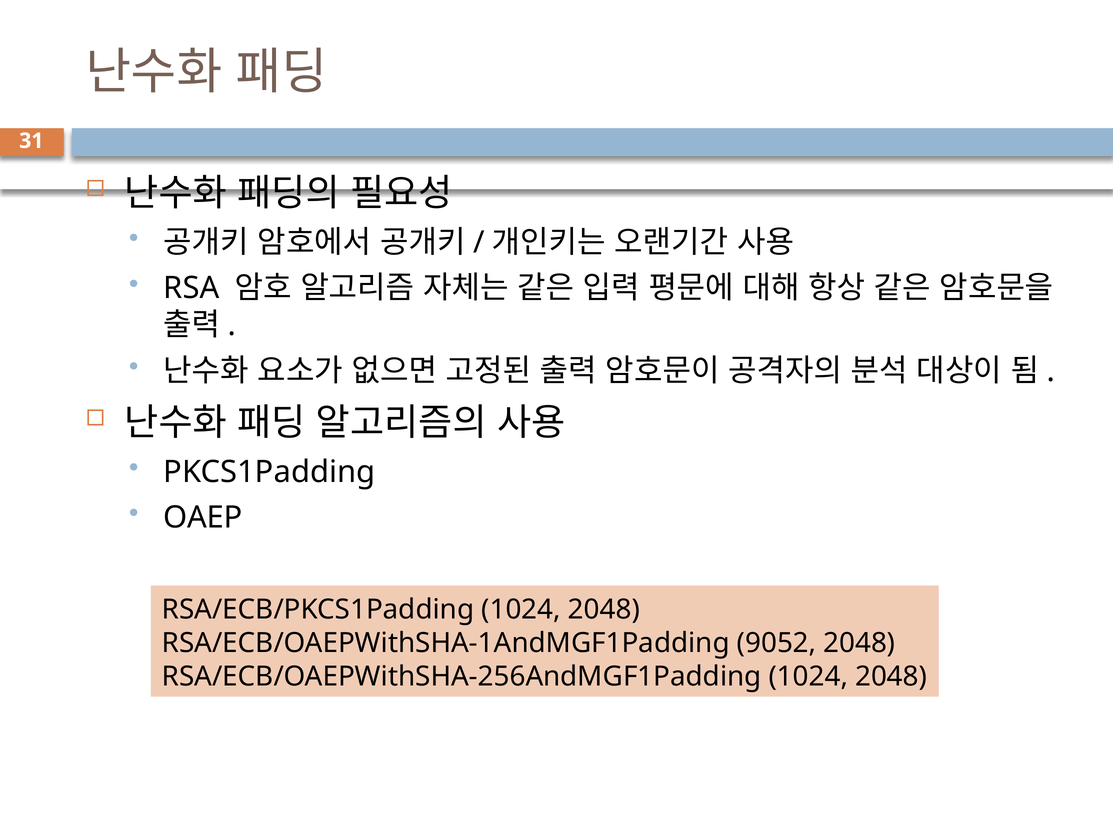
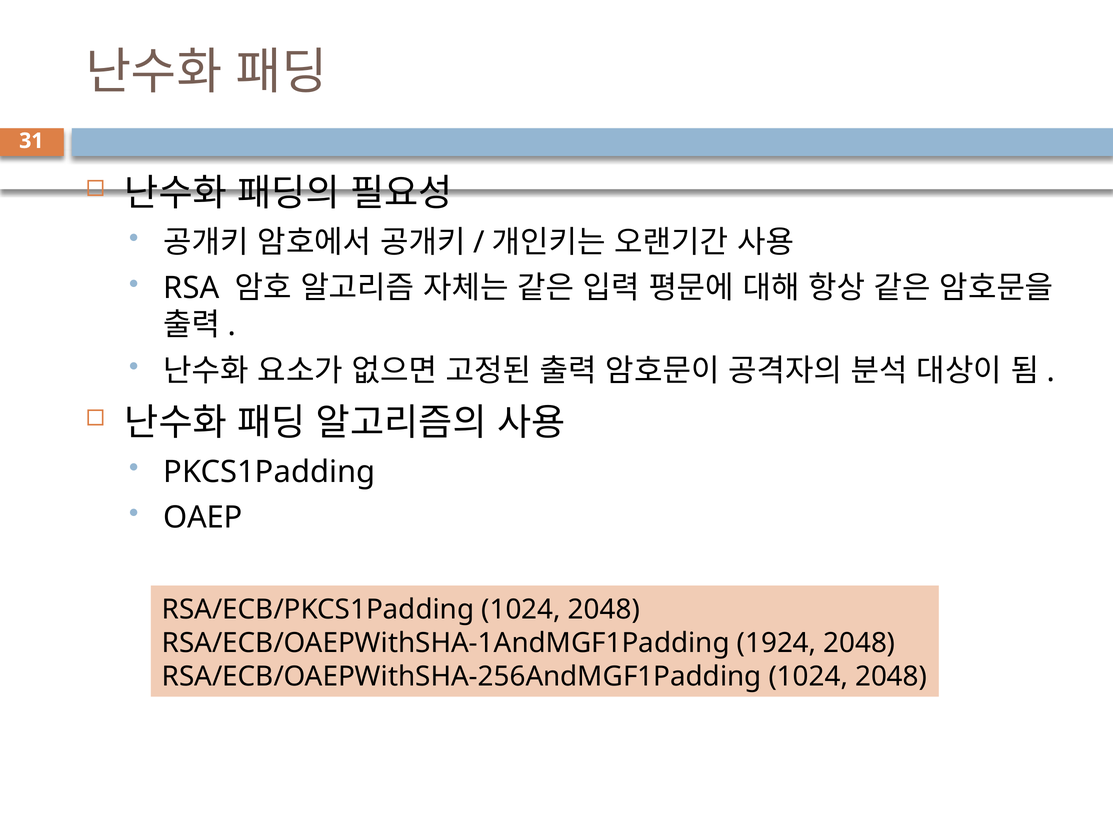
9052: 9052 -> 1924
